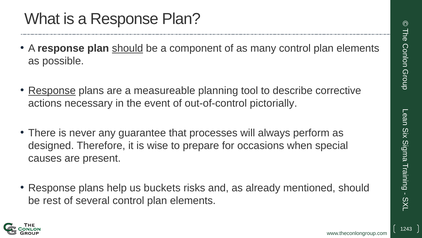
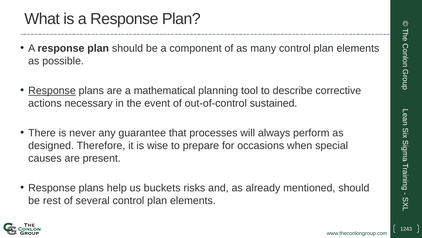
should at (128, 48) underline: present -> none
measureable: measureable -> mathematical
pictorially: pictorially -> sustained
